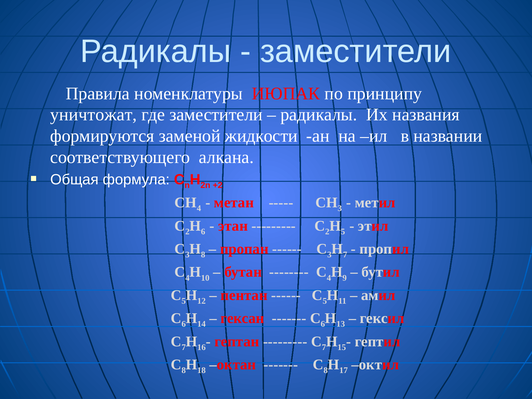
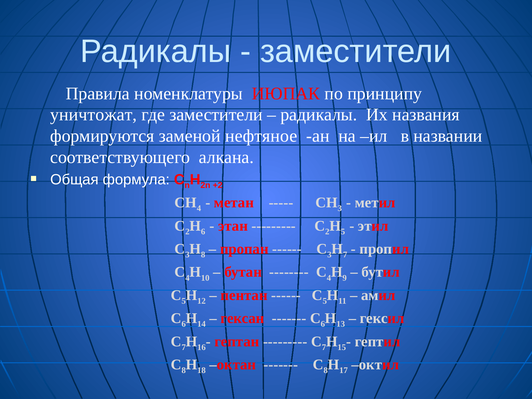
жидкости: жидкости -> нефтяное
